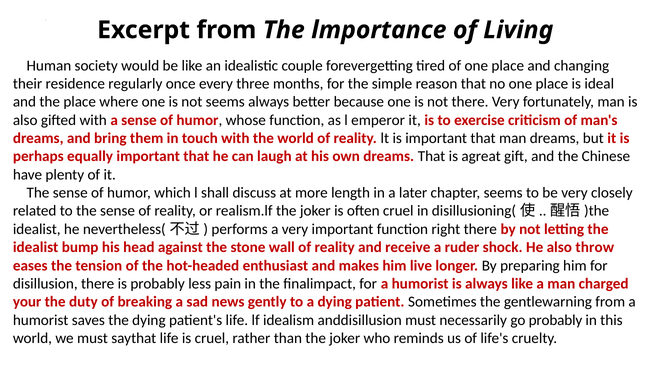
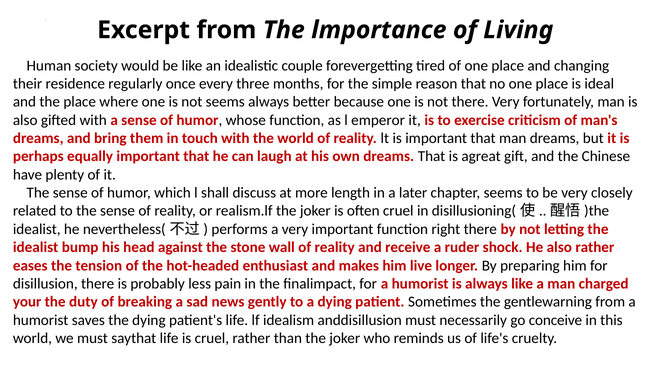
also throw: throw -> rather
go probably: probably -> conceive
